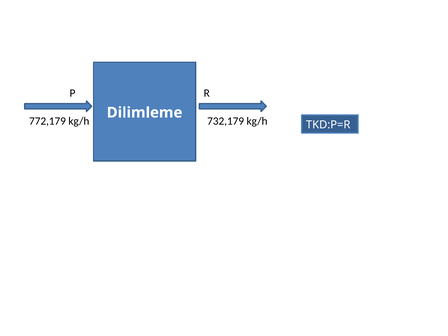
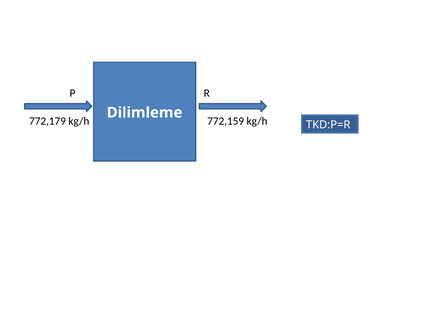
732,179: 732,179 -> 772,159
